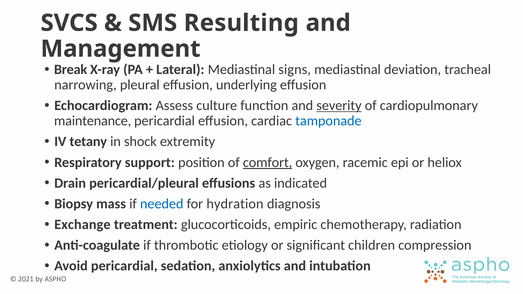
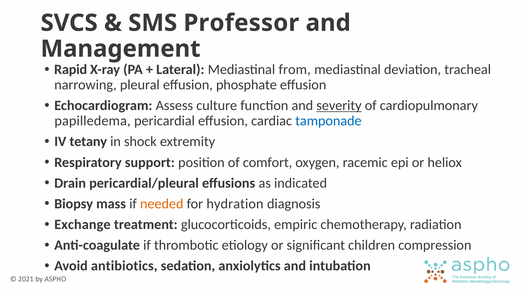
Resulting: Resulting -> Professor
Break: Break -> Rapid
signs: signs -> from
underlying: underlying -> phosphate
maintenance: maintenance -> papilledema
comfort underline: present -> none
needed colour: blue -> orange
Avoid pericardial: pericardial -> antibiotics
